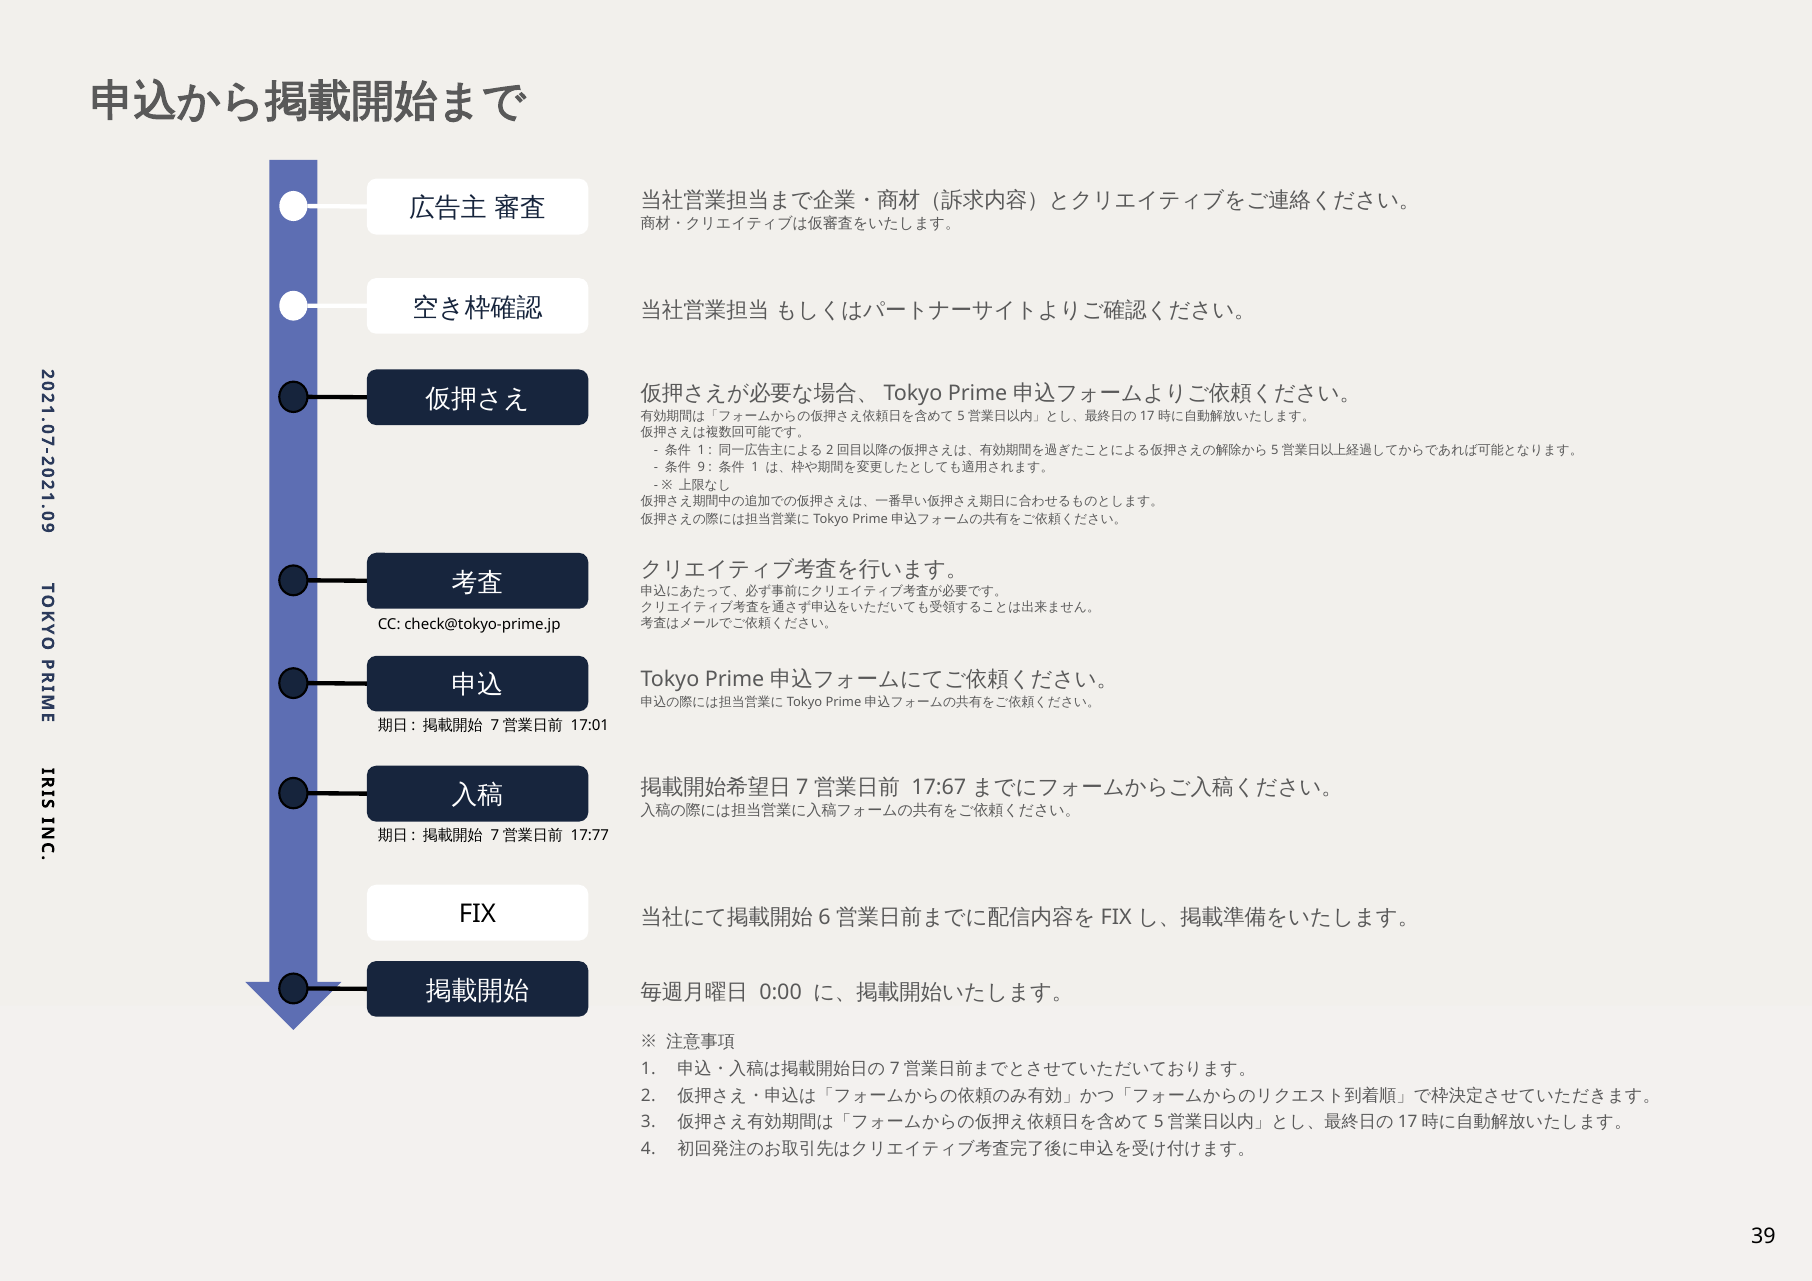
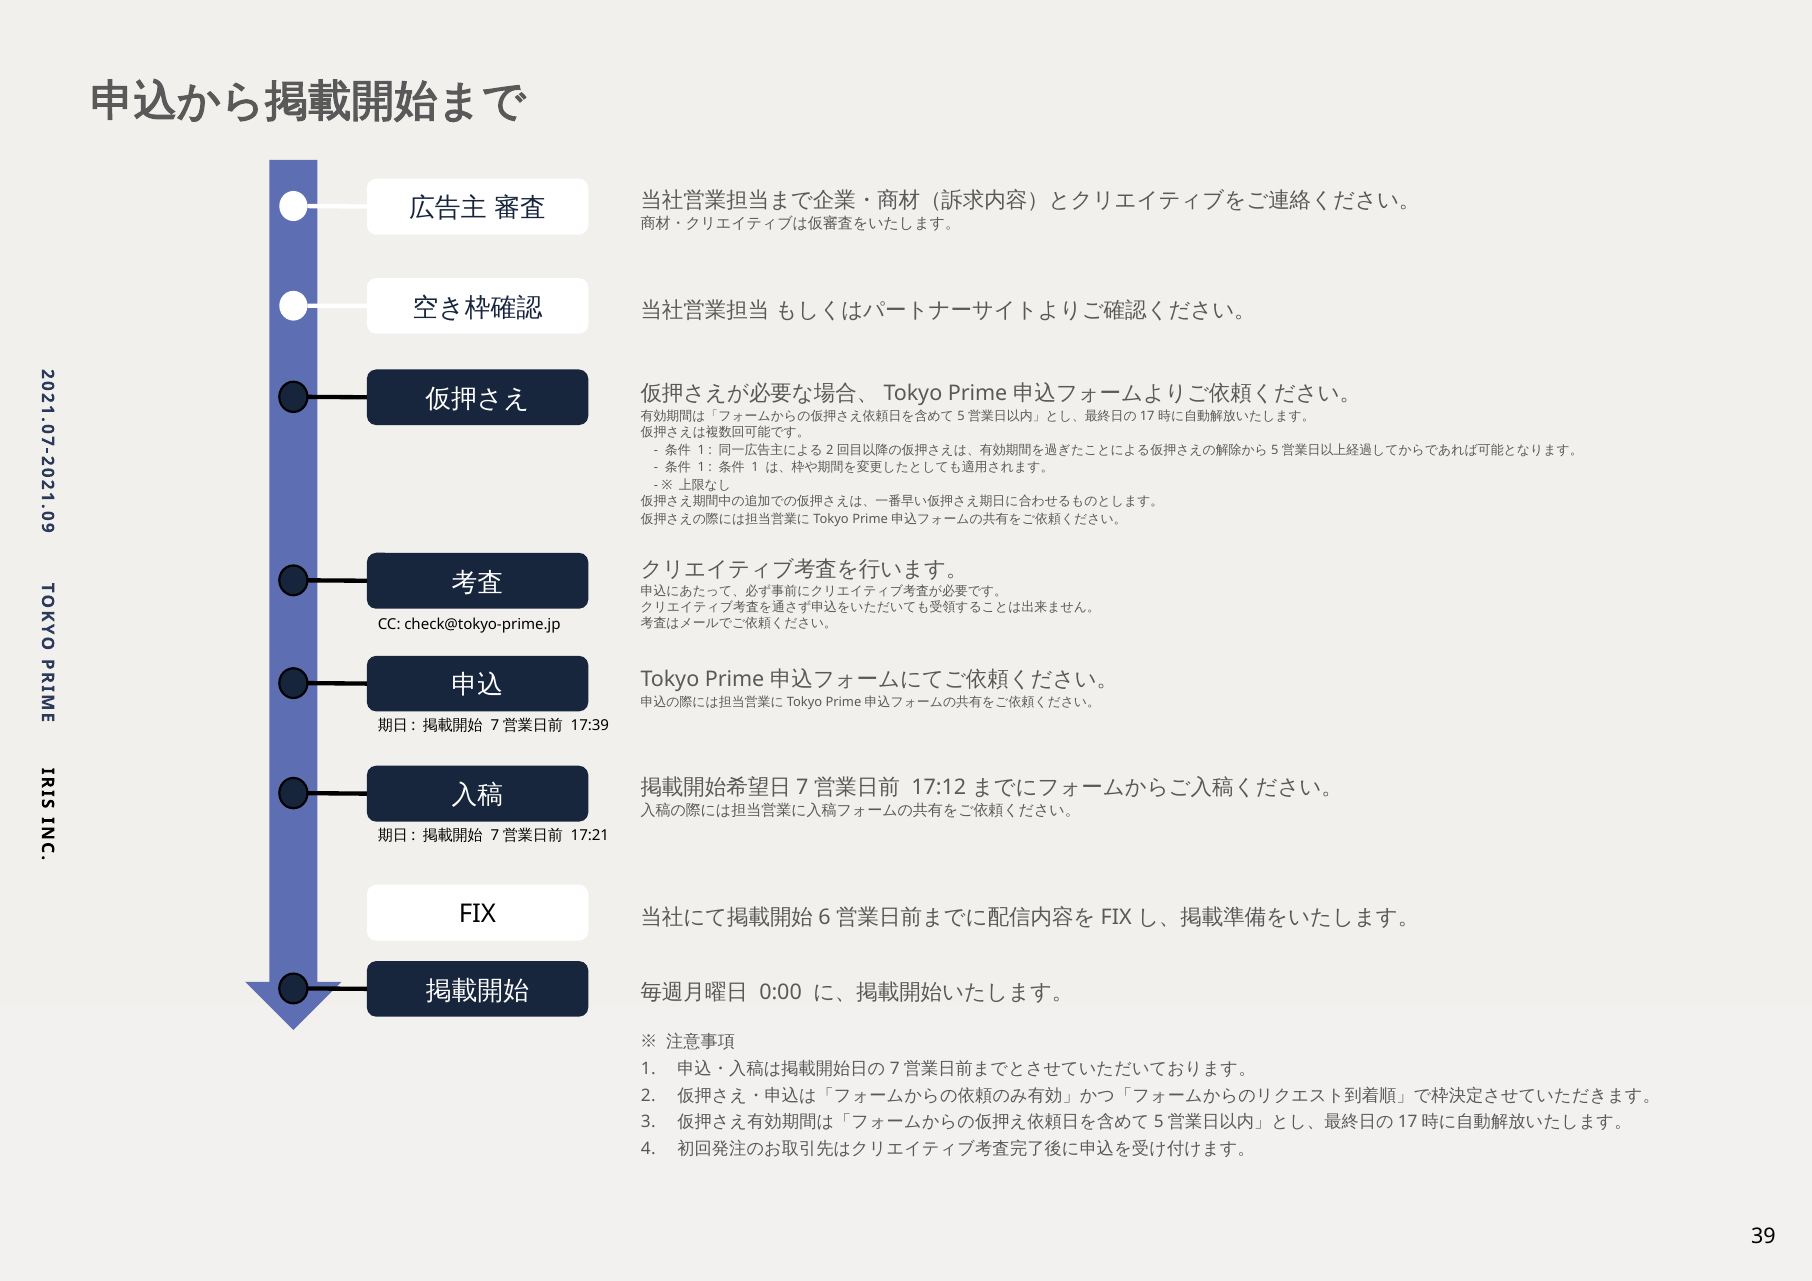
9 at (701, 468): 9 -> 1
17:01: 17:01 -> 17:39
17:67: 17:67 -> 17:12
17:77: 17:77 -> 17:21
